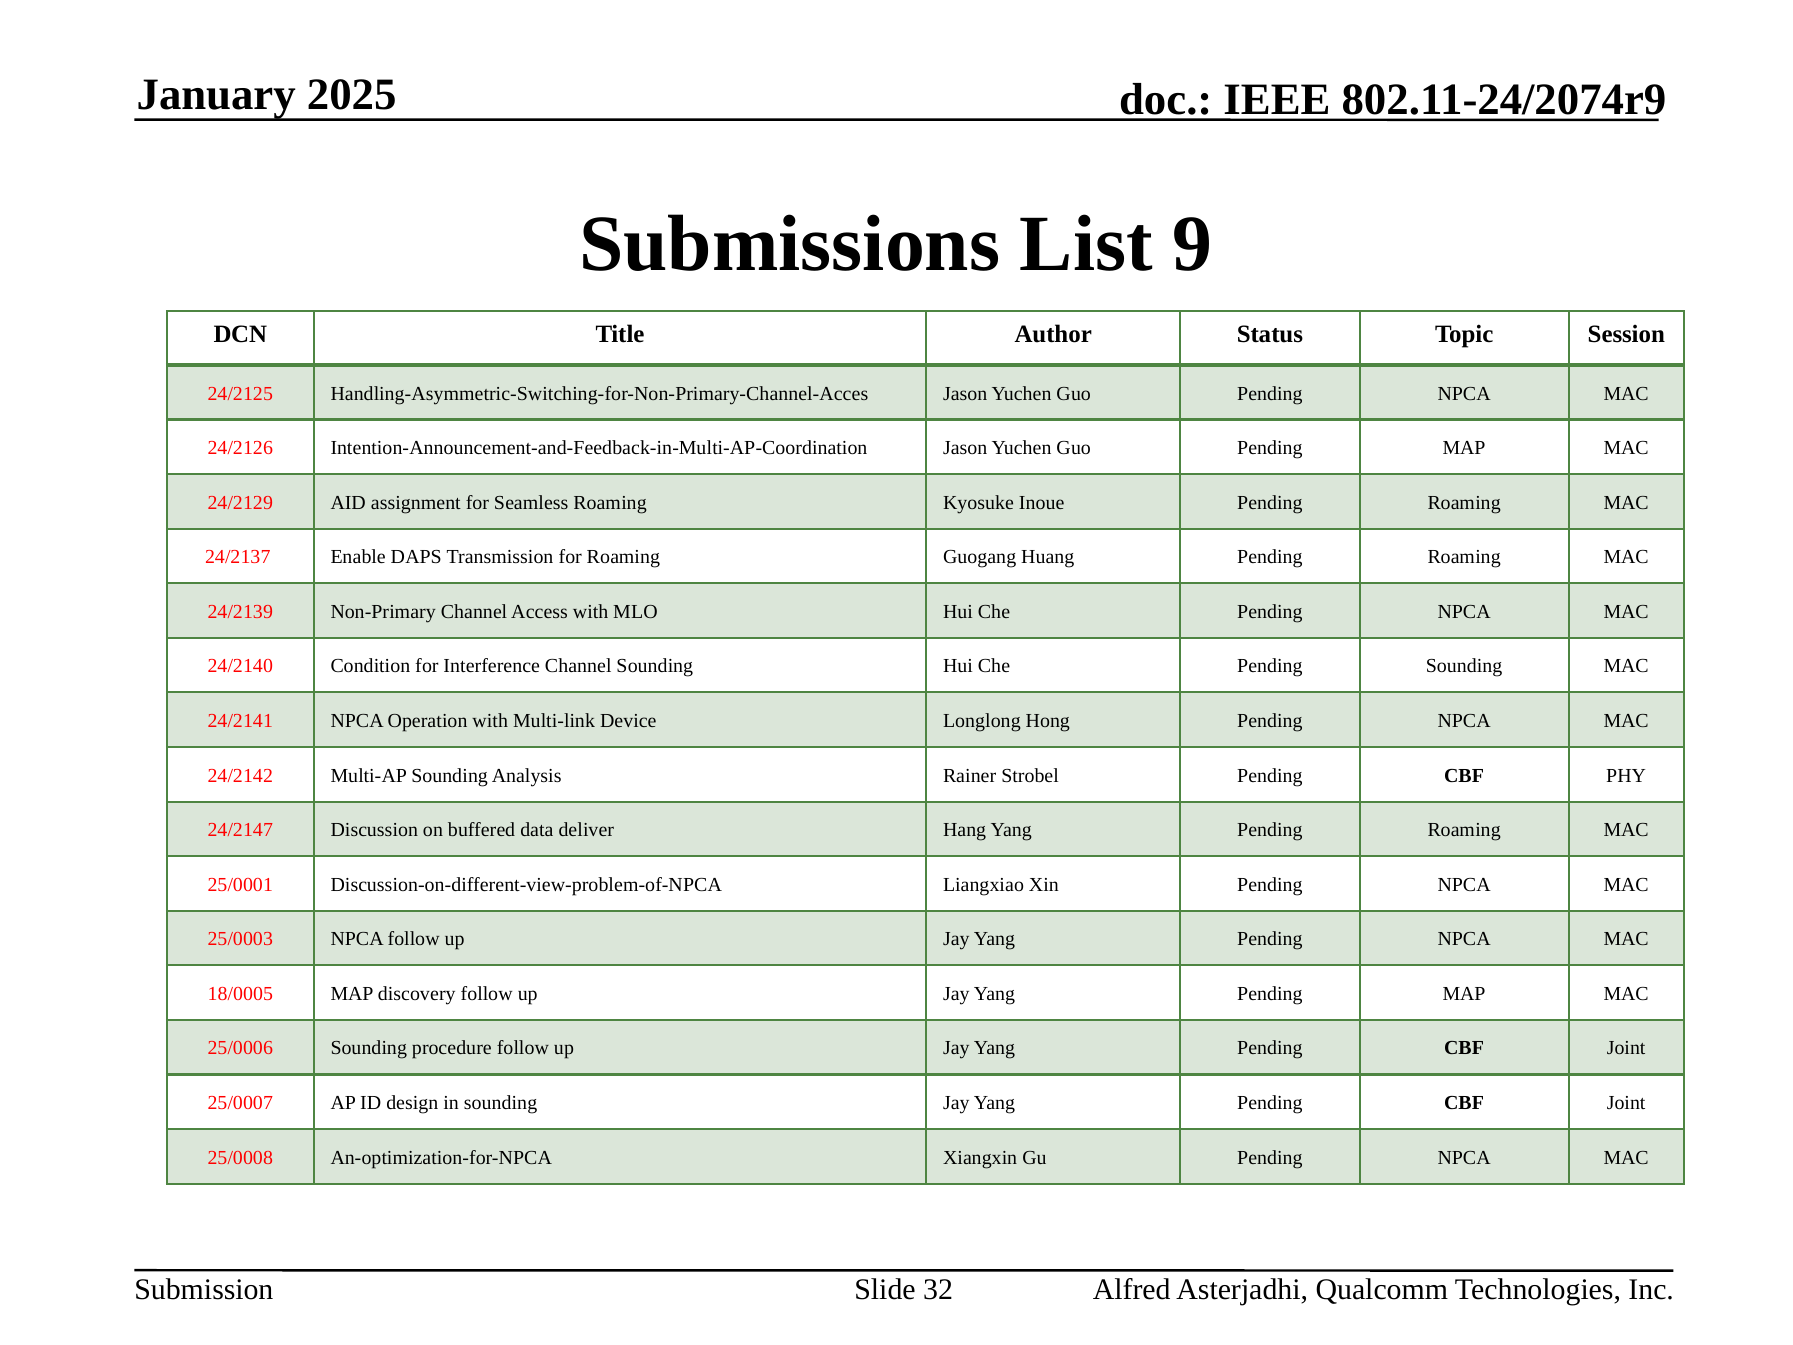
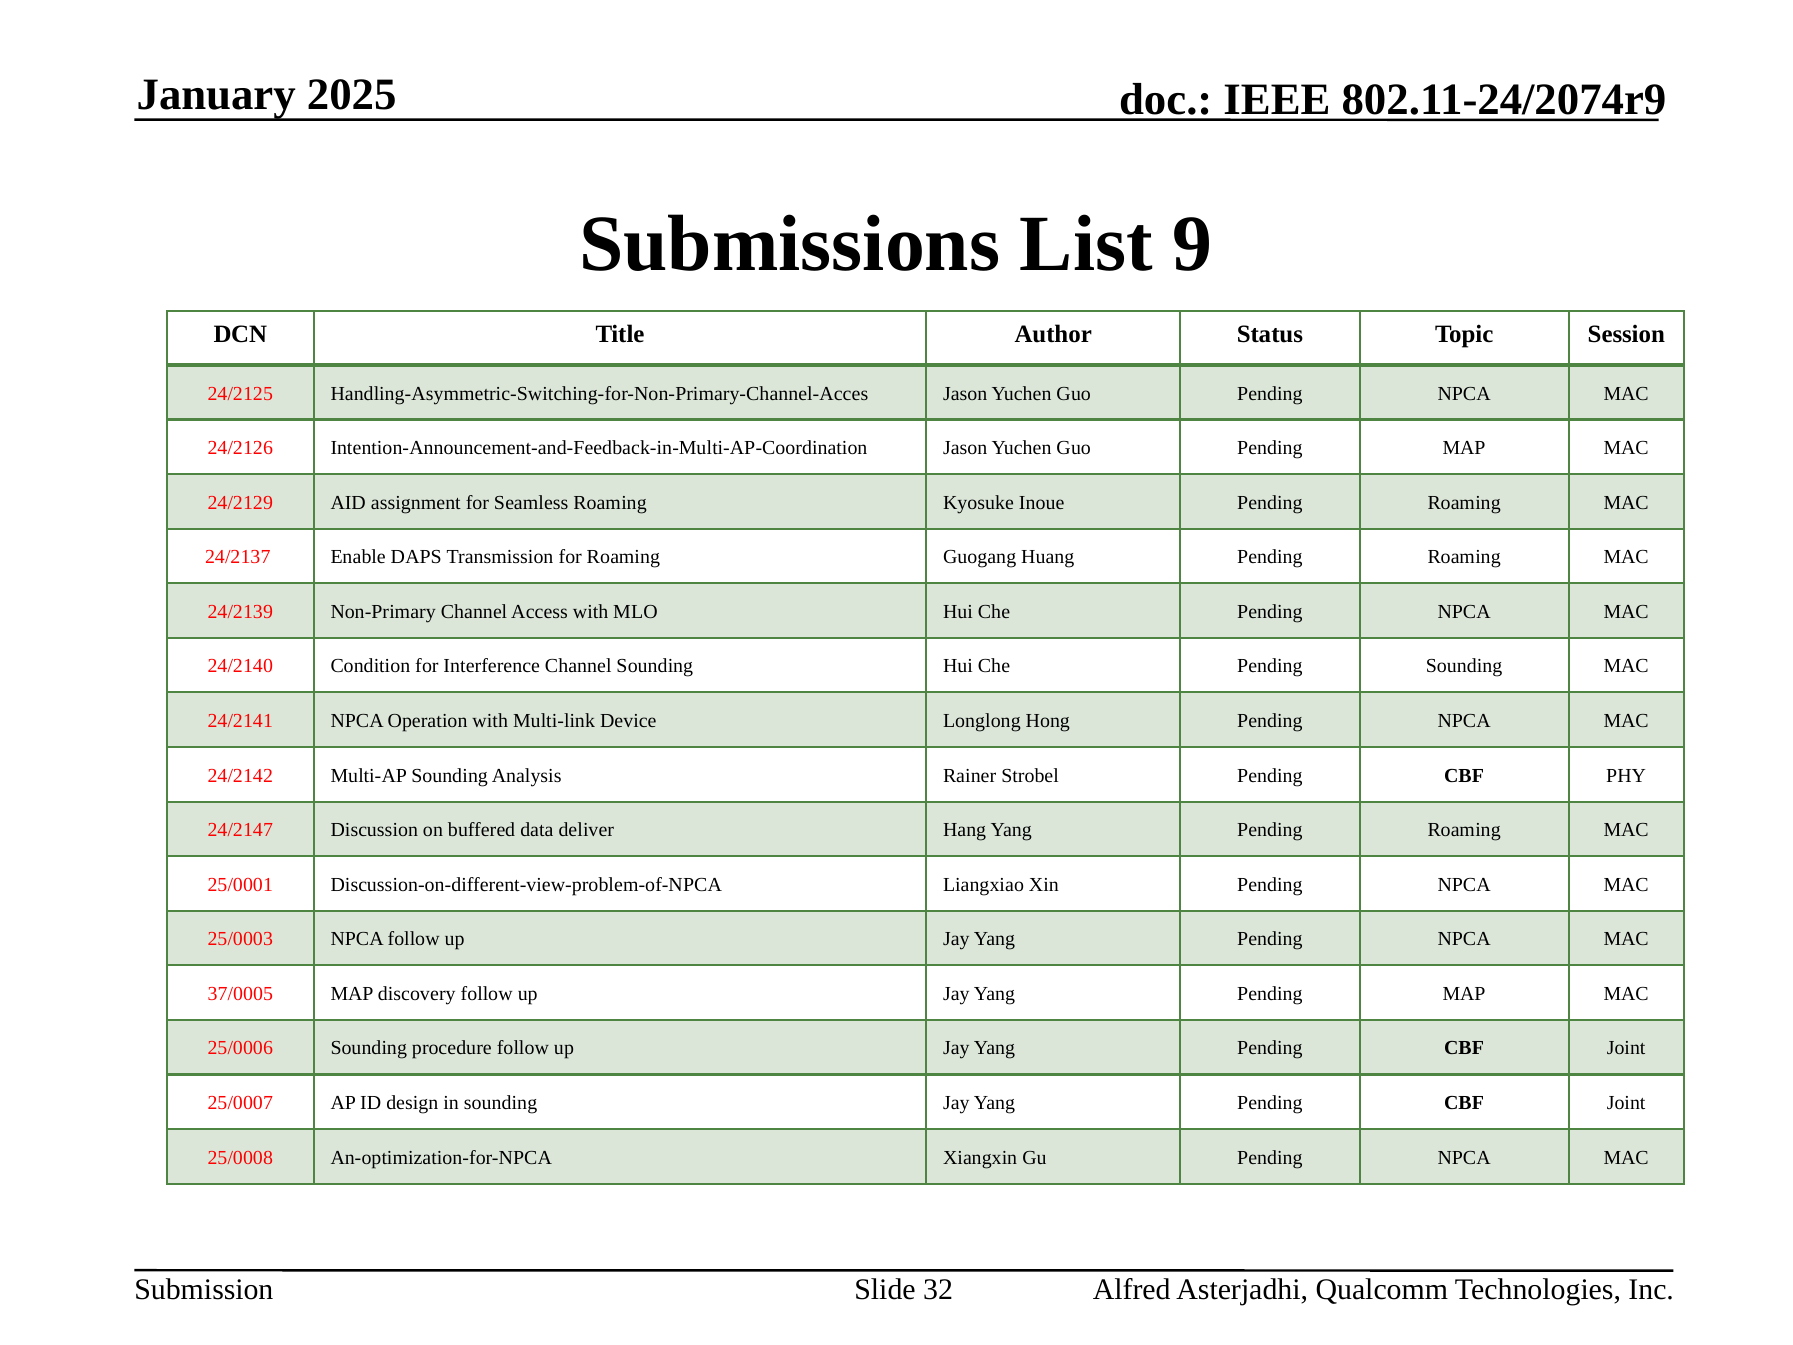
18/0005: 18/0005 -> 37/0005
